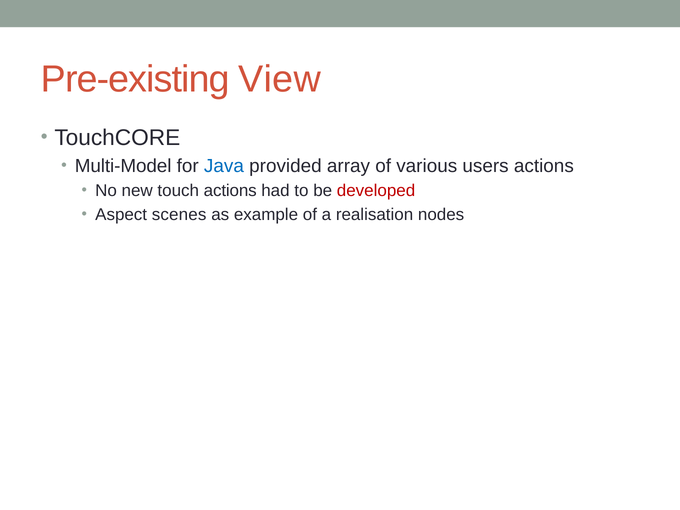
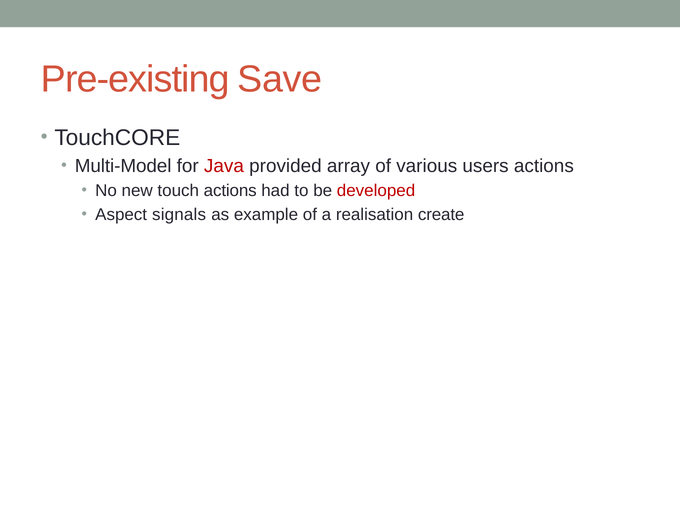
View: View -> Save
Java colour: blue -> red
scenes: scenes -> signals
nodes: nodes -> create
